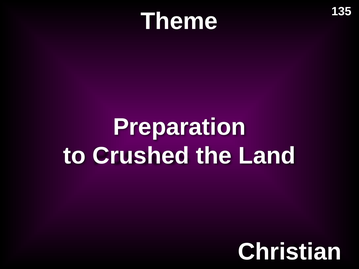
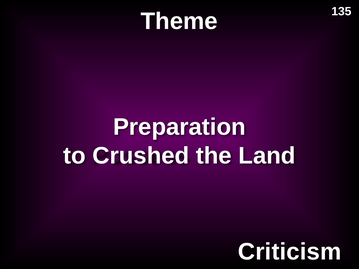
Christian: Christian -> Criticism
